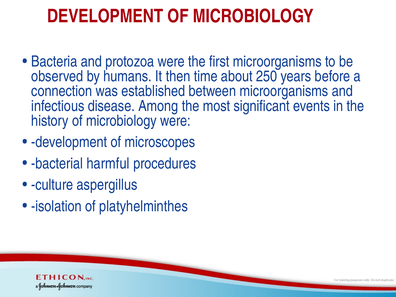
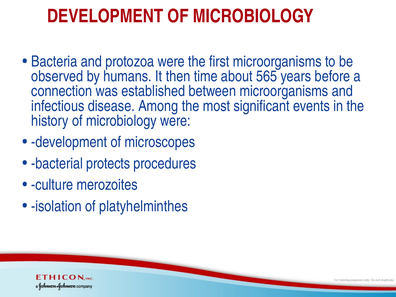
250: 250 -> 565
harmful: harmful -> protects
aspergillus: aspergillus -> merozoites
